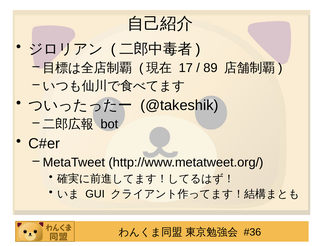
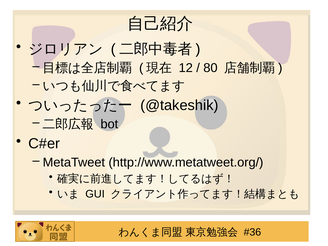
17: 17 -> 12
89: 89 -> 80
